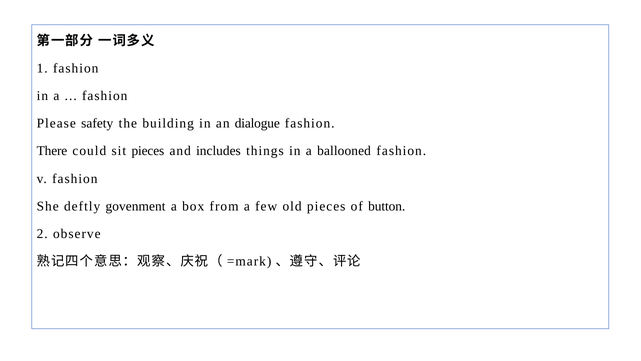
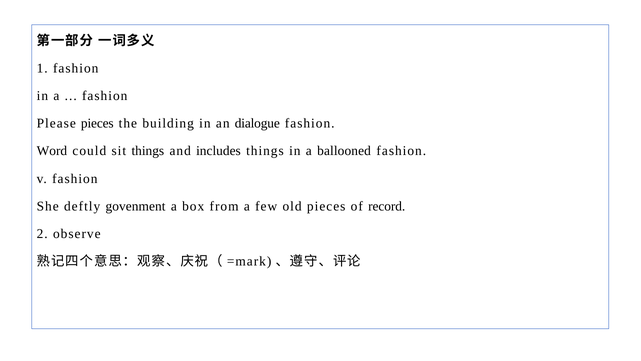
Please safety: safety -> pieces
There: There -> Word
sit pieces: pieces -> things
button: button -> record
